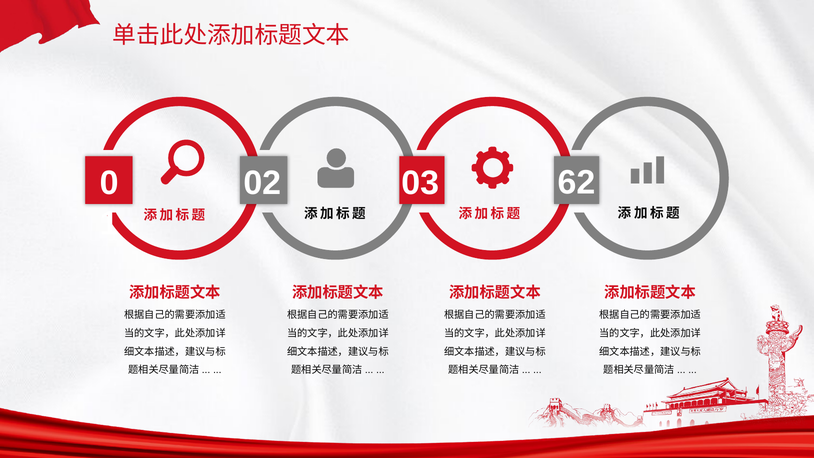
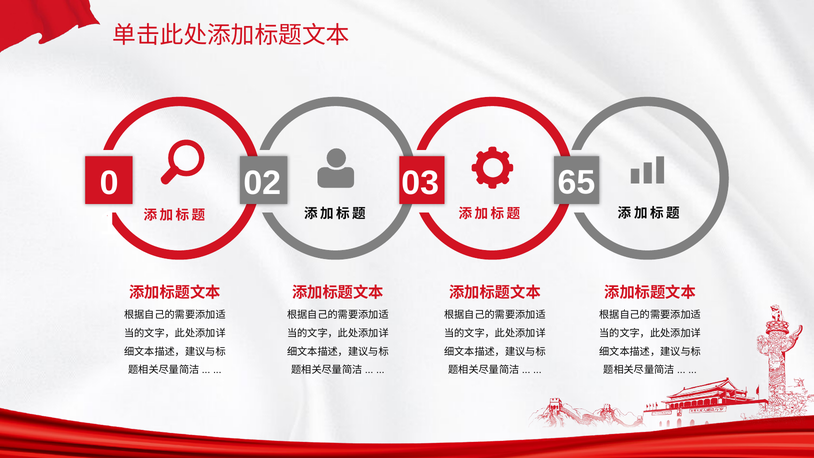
62: 62 -> 65
